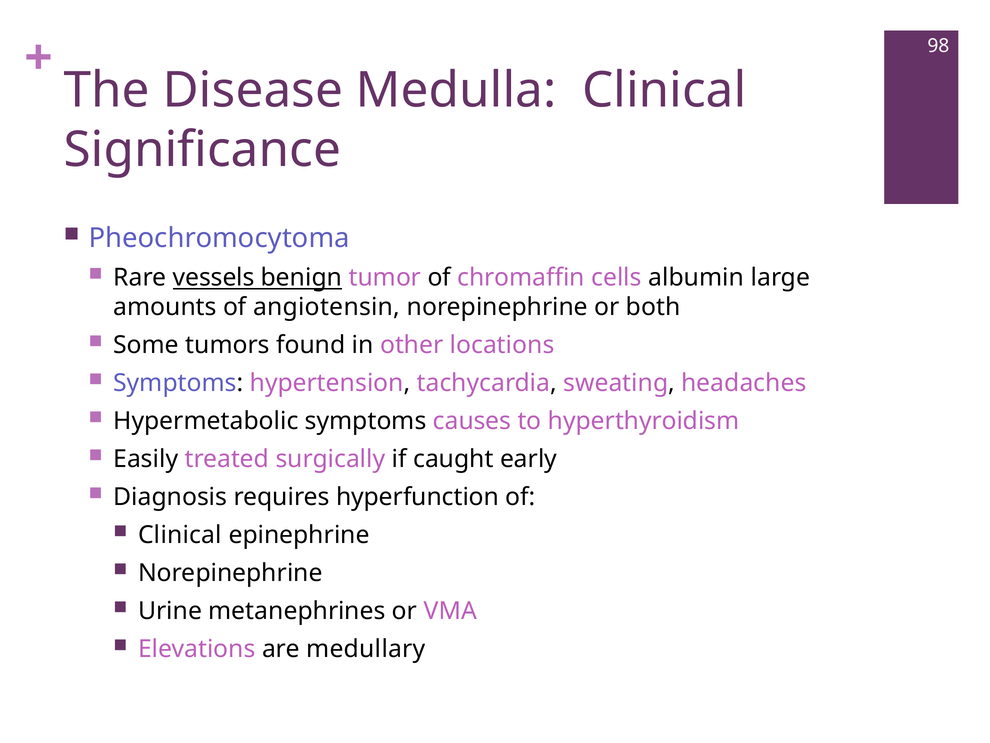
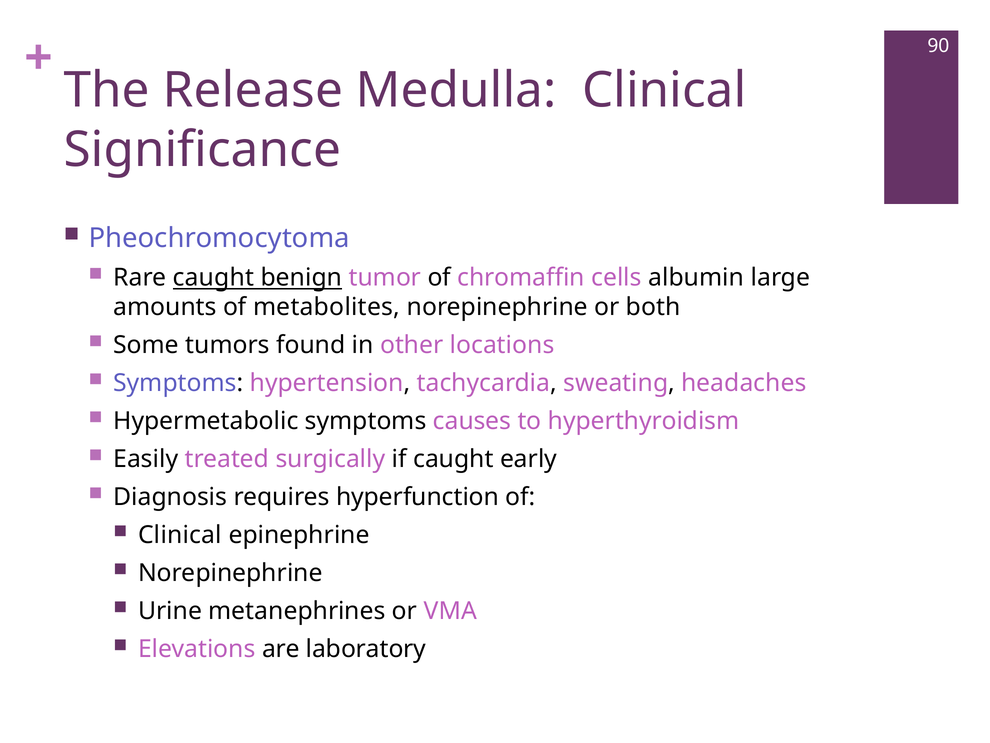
98: 98 -> 90
Disease: Disease -> Release
Rare vessels: vessels -> caught
angiotensin: angiotensin -> metabolites
medullary: medullary -> laboratory
